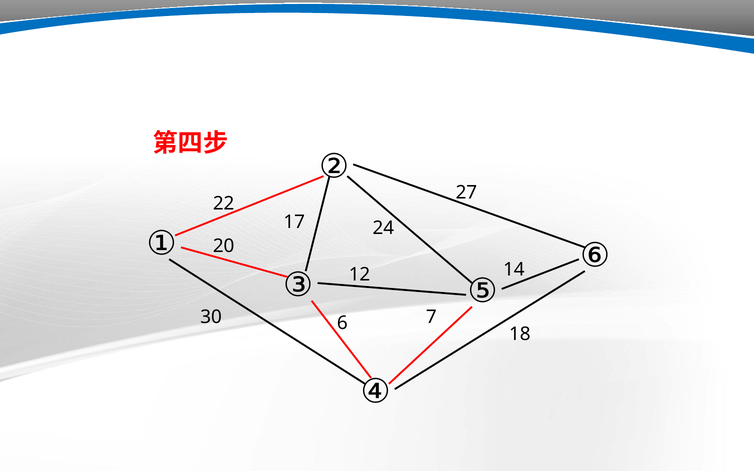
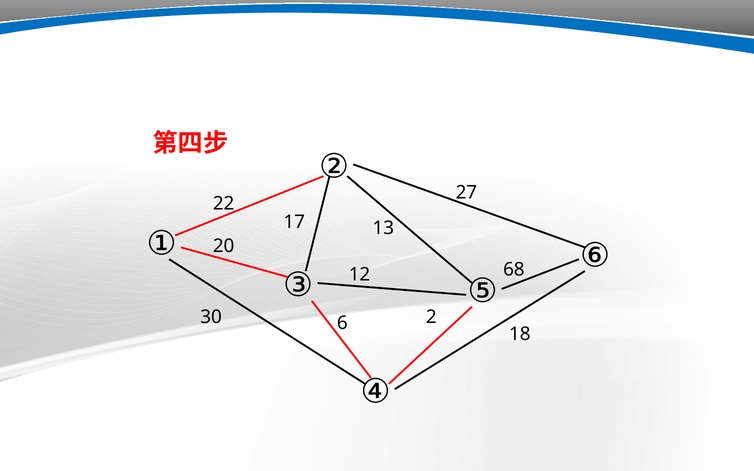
24: 24 -> 13
14: 14 -> 68
7: 7 -> 2
